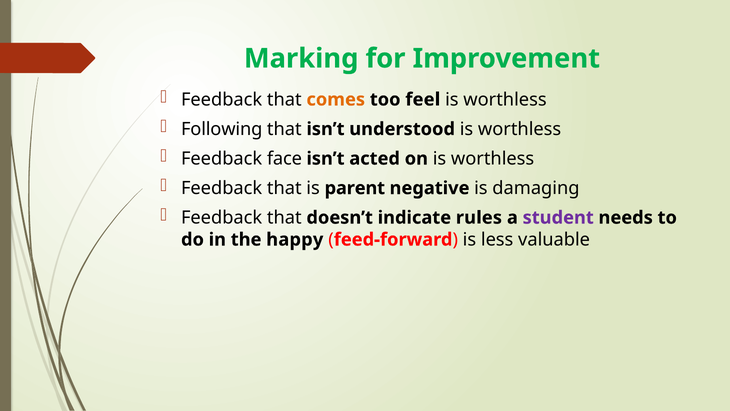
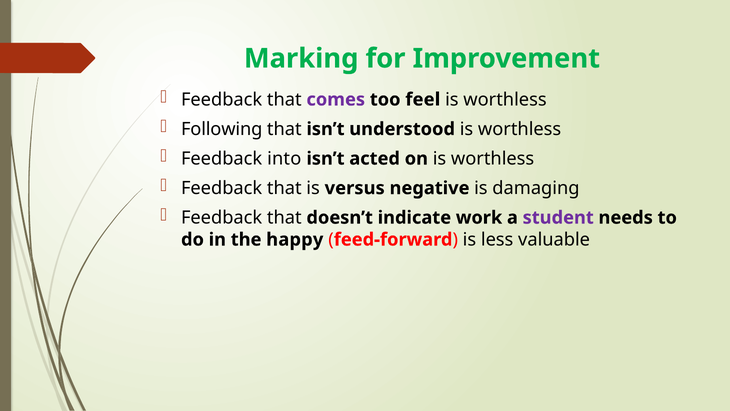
comes colour: orange -> purple
face: face -> into
parent: parent -> versus
rules: rules -> work
